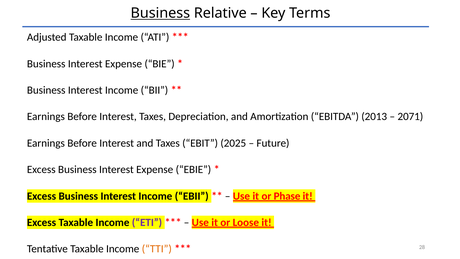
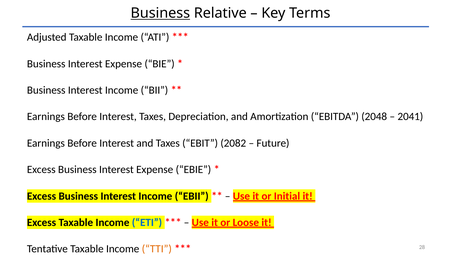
2013: 2013 -> 2048
2071: 2071 -> 2041
2025: 2025 -> 2082
Phase: Phase -> Initial
ETI colour: purple -> blue
